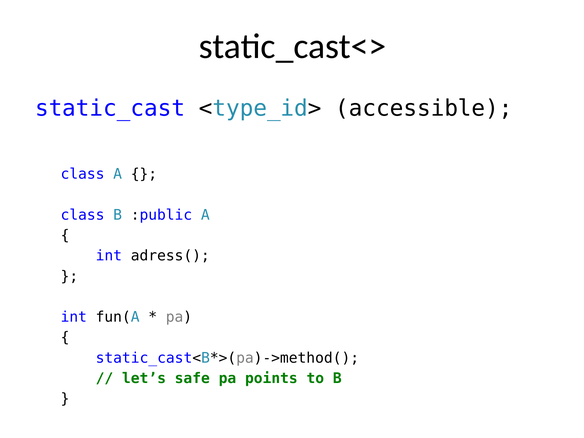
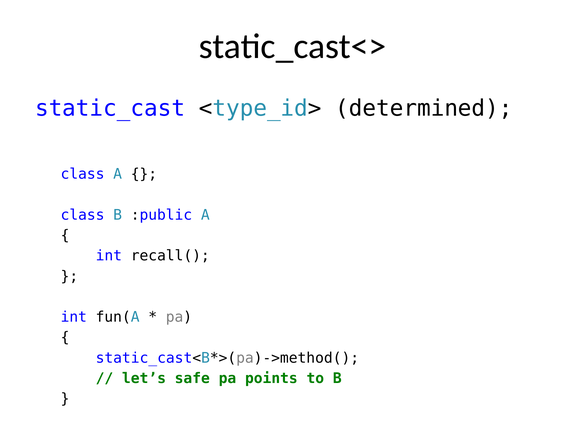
accessible: accessible -> determined
adress(: adress( -> recall(
